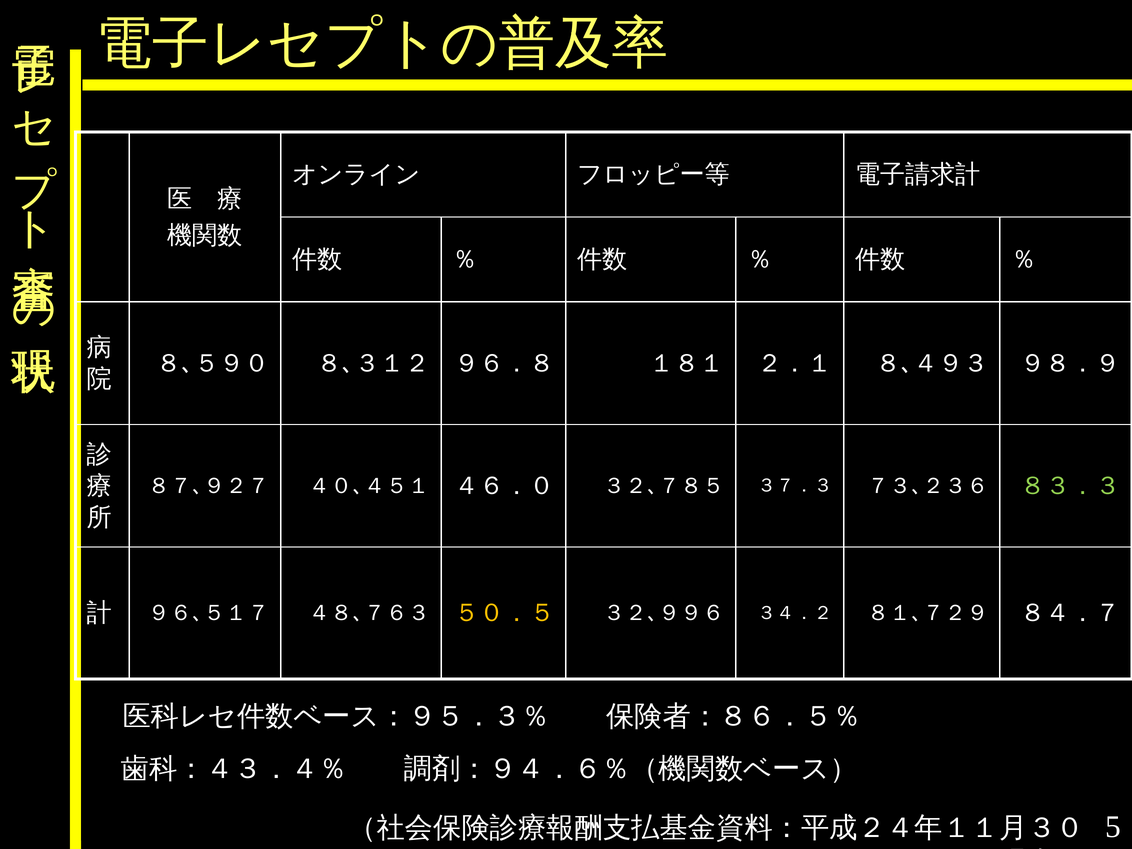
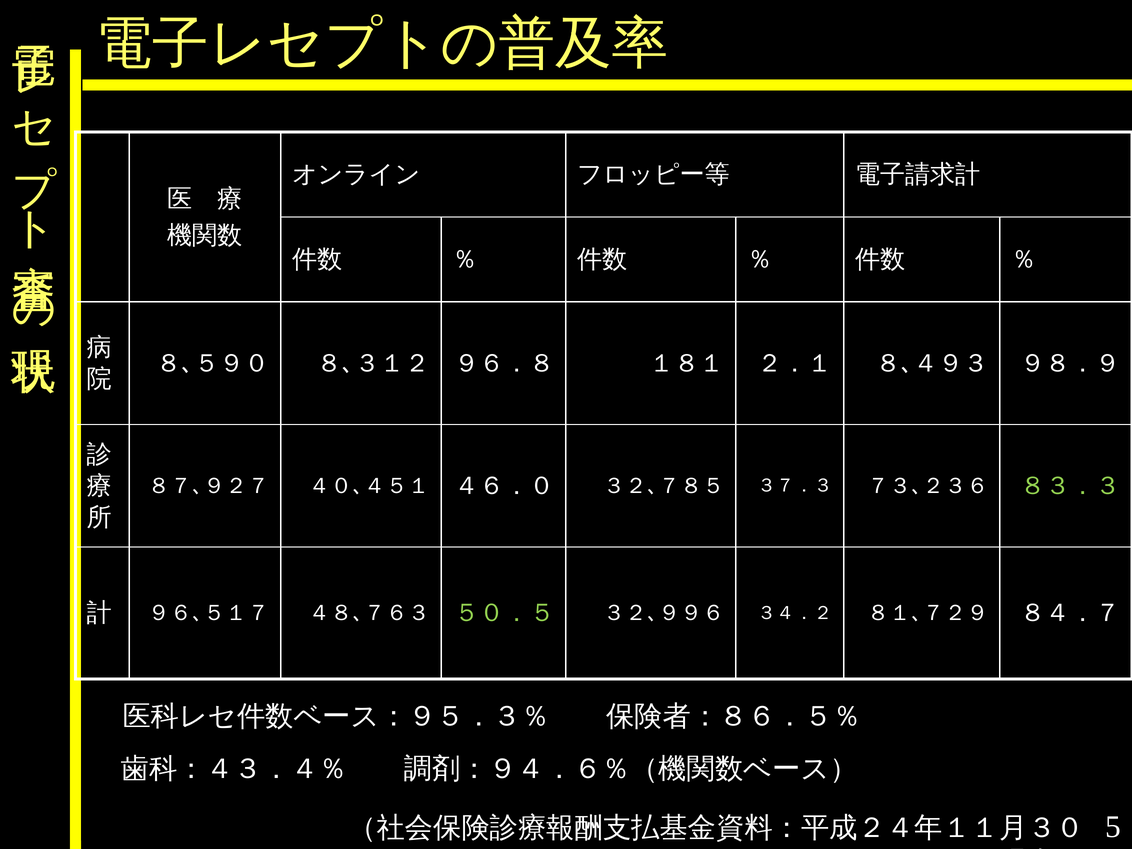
５０．５ colour: yellow -> light green
